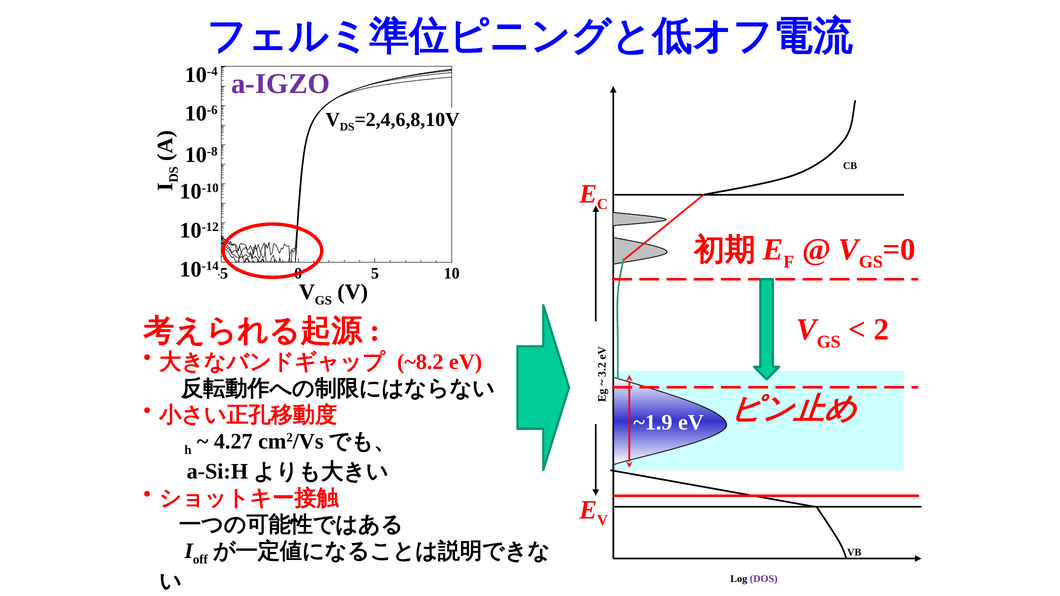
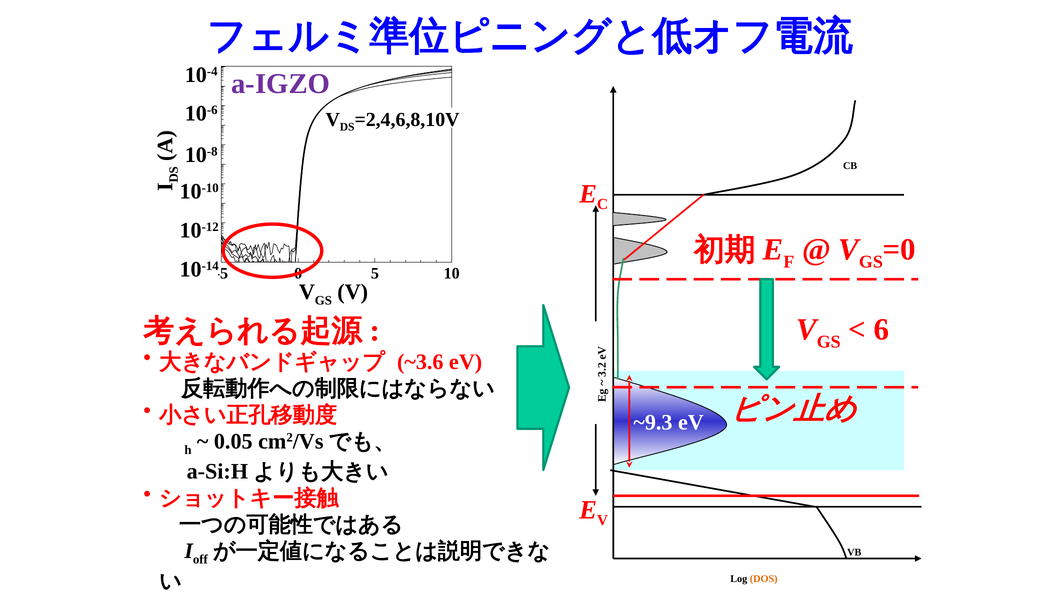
2 at (881, 330): 2 -> 6
~8.2: ~8.2 -> ~3.6
~1.9: ~1.9 -> ~9.3
4.27: 4.27 -> 0.05
DOS colour: purple -> orange
